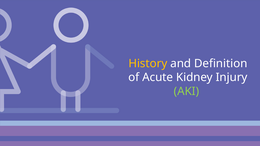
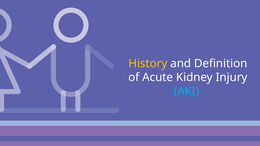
AKI colour: light green -> light blue
